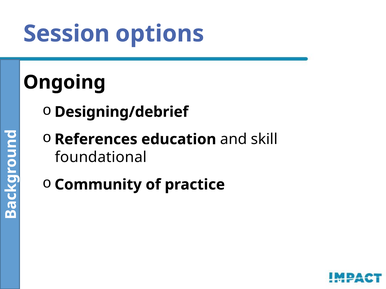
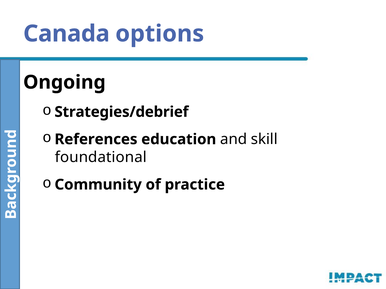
Session: Session -> Canada
Designing/debrief: Designing/debrief -> Strategies/debrief
